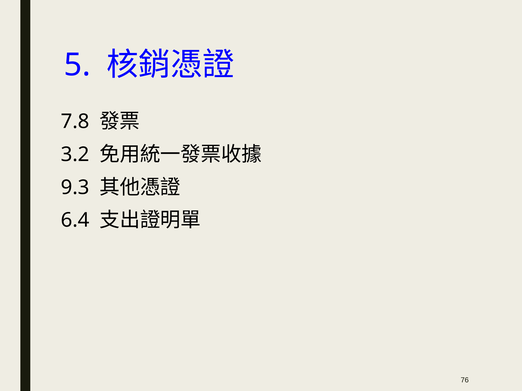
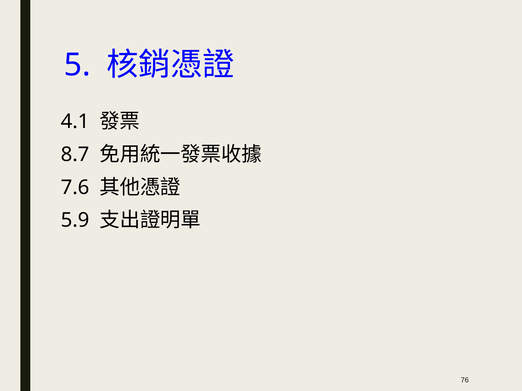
7.8: 7.8 -> 4.1
3.2: 3.2 -> 8.7
9.3: 9.3 -> 7.6
6.4: 6.4 -> 5.9
